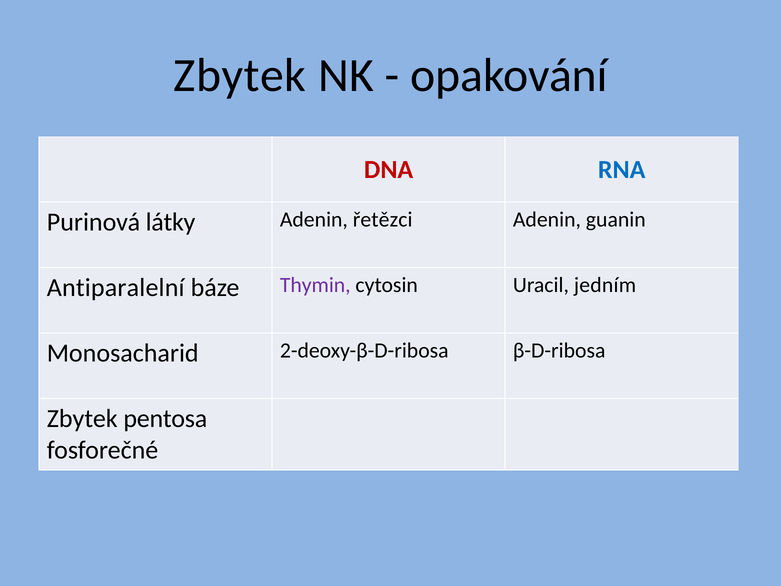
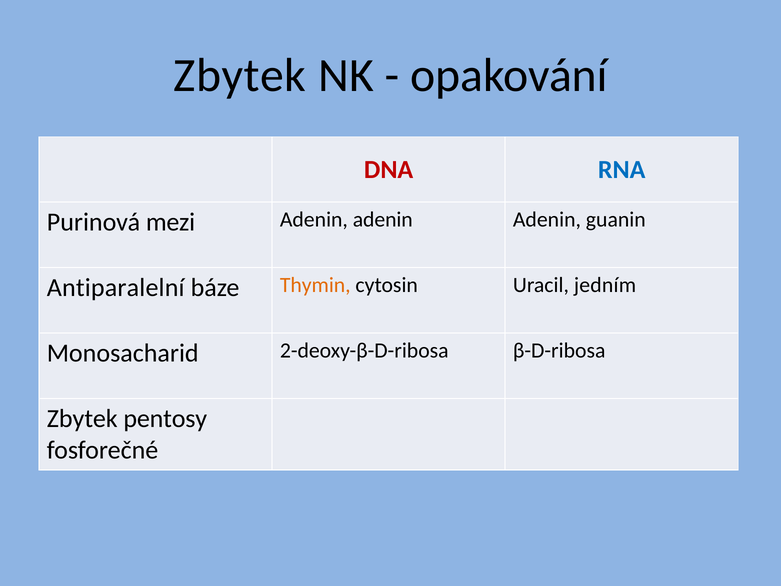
látky: látky -> mezi
řetězci at (383, 220): řetězci -> adenin
Thymin colour: purple -> orange
pentosa: pentosa -> pentosy
